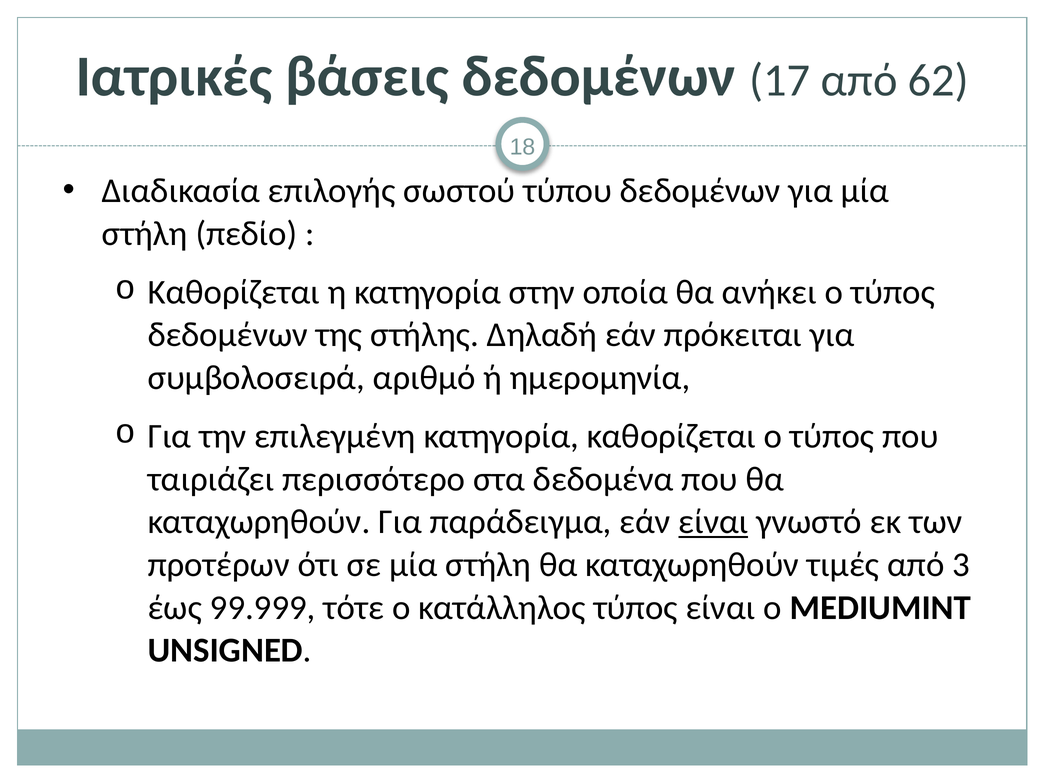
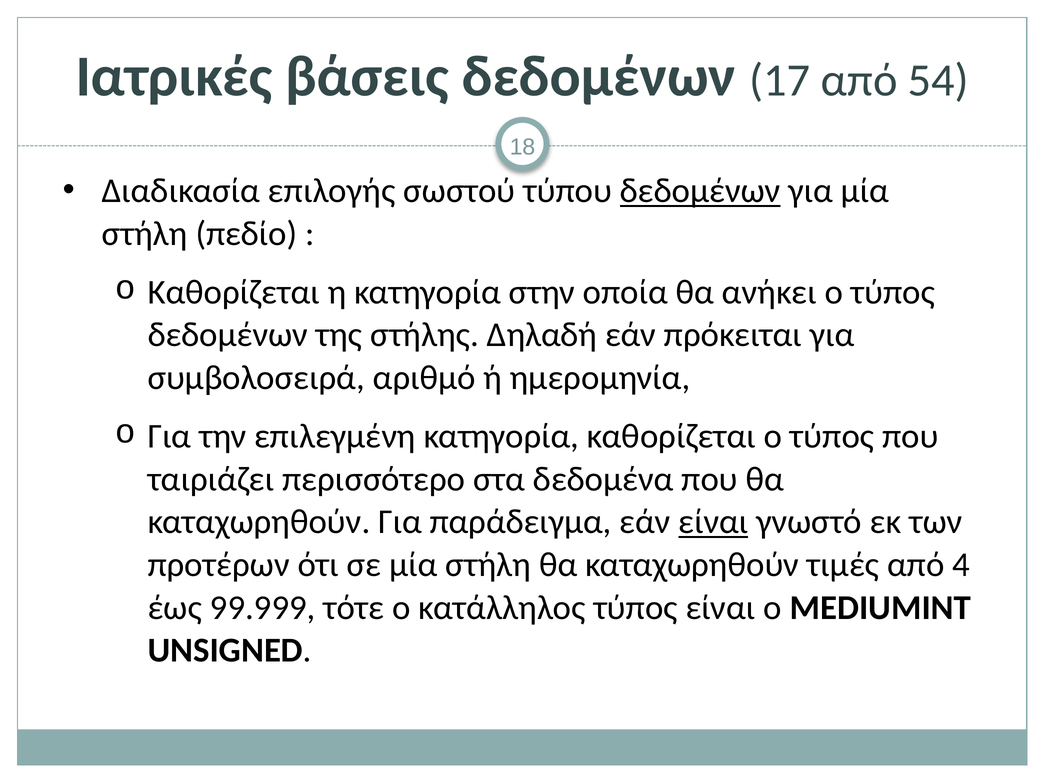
62: 62 -> 54
δεδομένων at (700, 191) underline: none -> present
3: 3 -> 4
